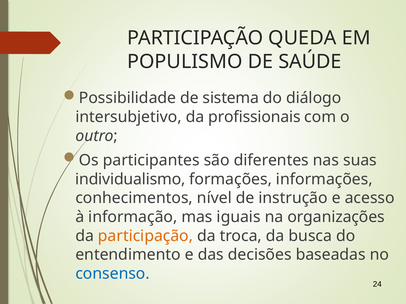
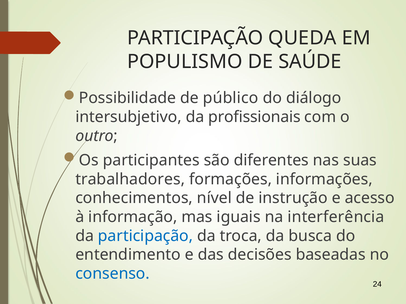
sistema: sistema -> público
individualismo: individualismo -> trabalhadores
organizações: organizações -> interferência
participação at (146, 236) colour: orange -> blue
